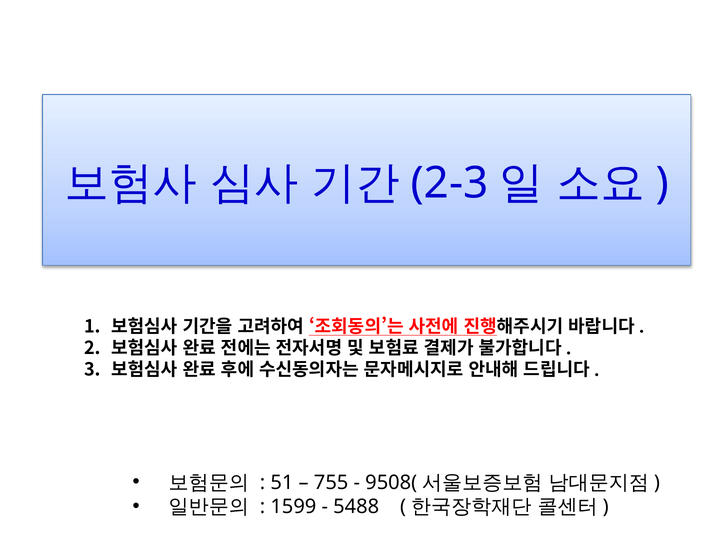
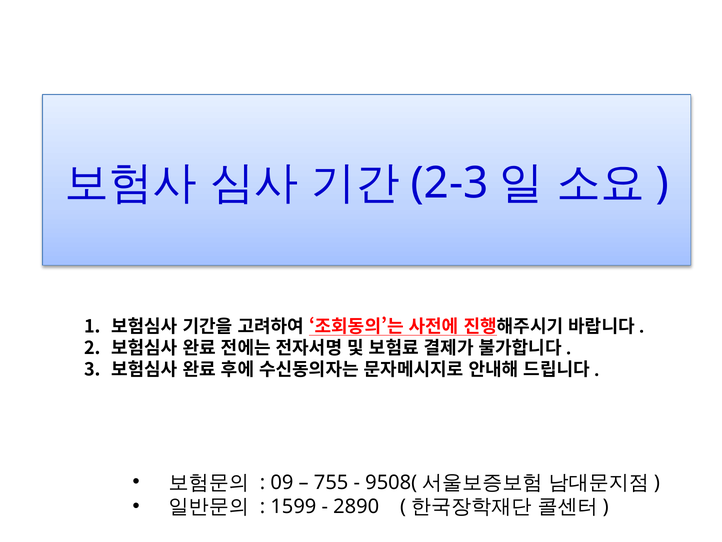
51: 51 -> 09
5488: 5488 -> 2890
